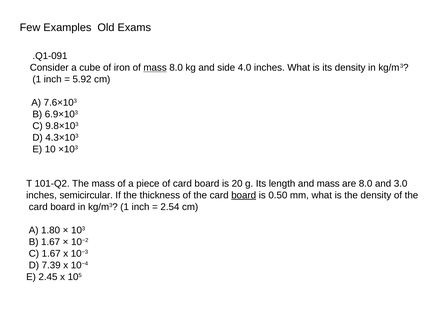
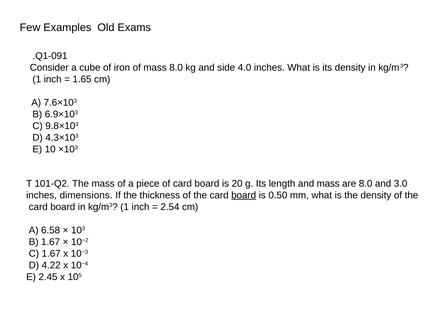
mass at (155, 68) underline: present -> none
5.92: 5.92 -> 1.65
semicircular: semicircular -> dimensions
1.80: 1.80 -> 6.58
7.39: 7.39 -> 4.22
